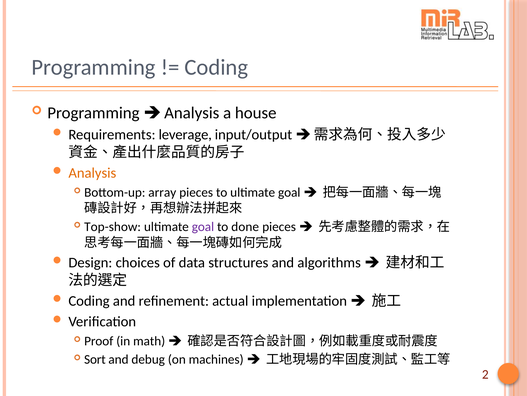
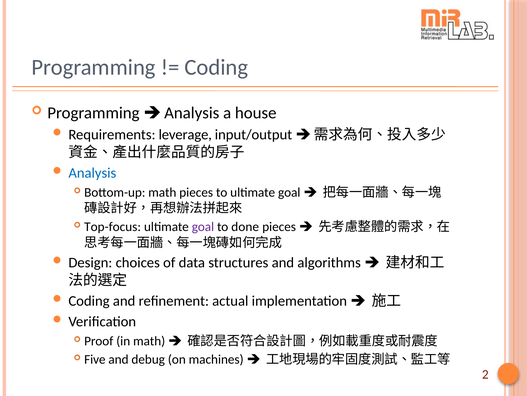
Analysis at (92, 173) colour: orange -> blue
Bottom-up array: array -> math
Top-show: Top-show -> Top-focus
Sort: Sort -> Five
